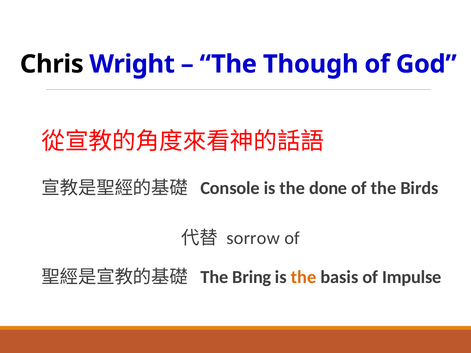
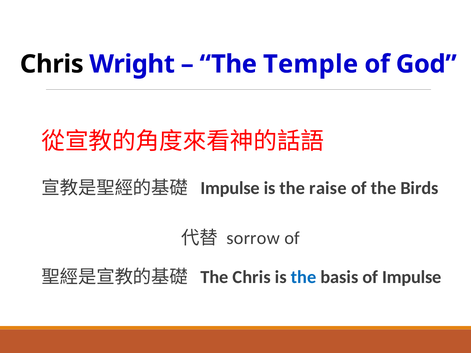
Though: Though -> Temple
Console at (230, 188): Console -> Impulse
done: done -> raise
The Bring: Bring -> Chris
the at (304, 277) colour: orange -> blue
